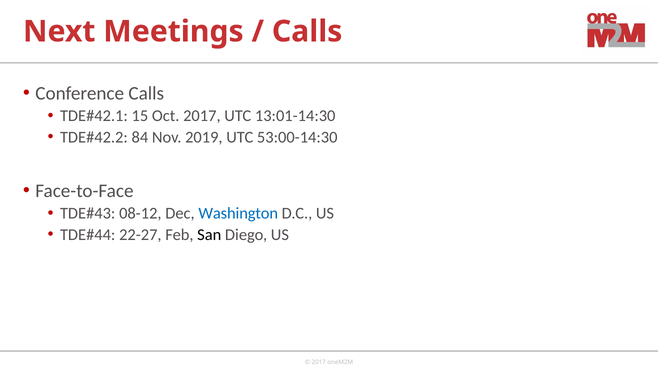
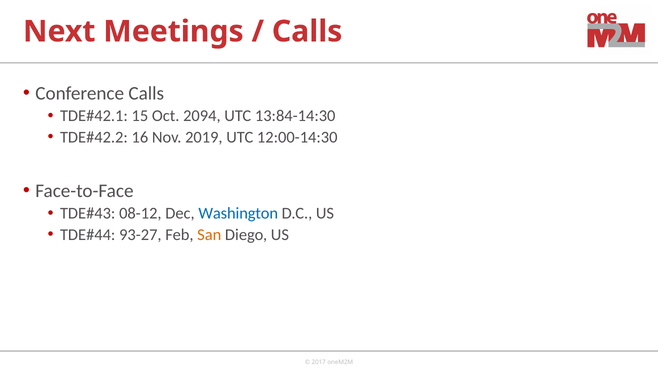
Oct 2017: 2017 -> 2094
13:01-14:30: 13:01-14:30 -> 13:84-14:30
84: 84 -> 16
53:00-14:30: 53:00-14:30 -> 12:00-14:30
22-27: 22-27 -> 93-27
San colour: black -> orange
